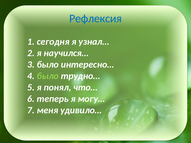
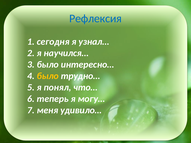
было at (48, 76) colour: light green -> yellow
